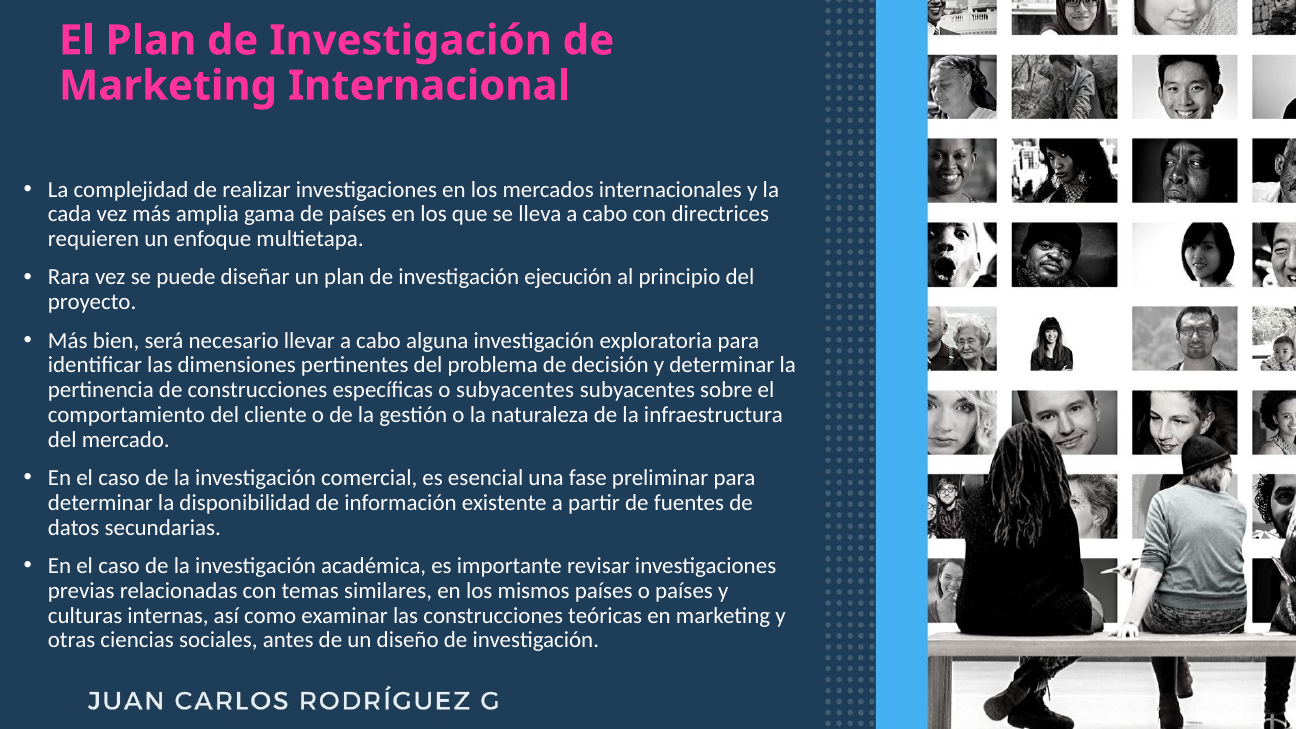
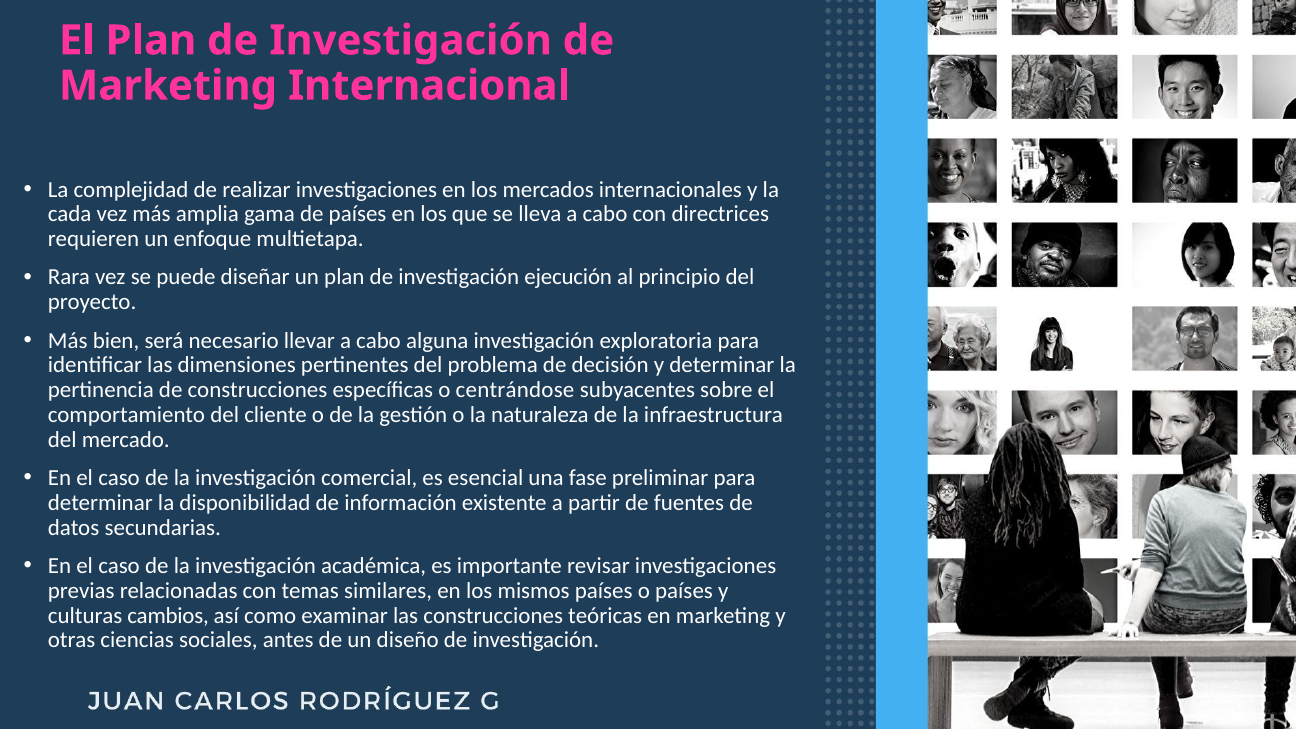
o subyacentes: subyacentes -> centrándose
internas: internas -> cambios
